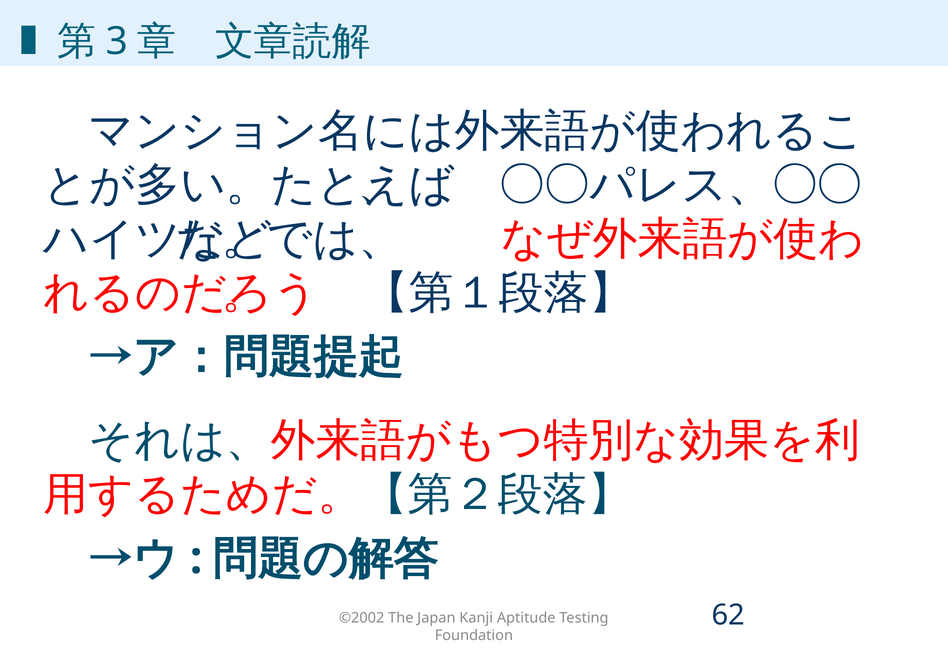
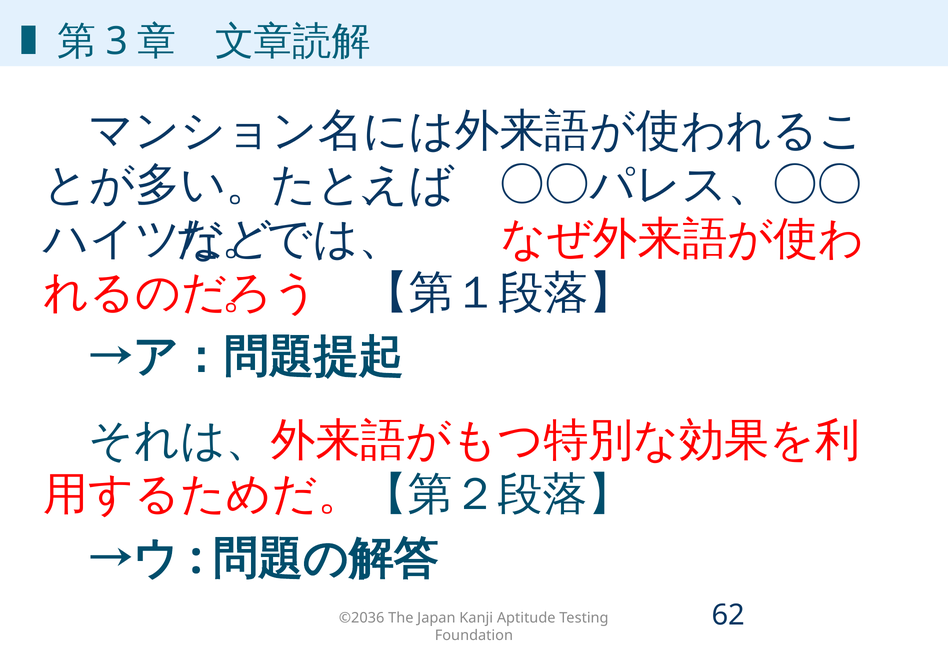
©2002: ©2002 -> ©2036
